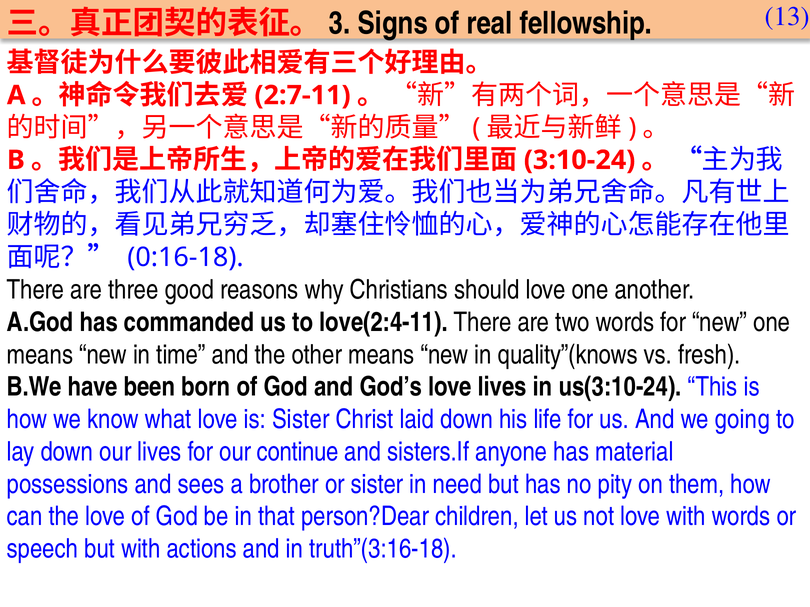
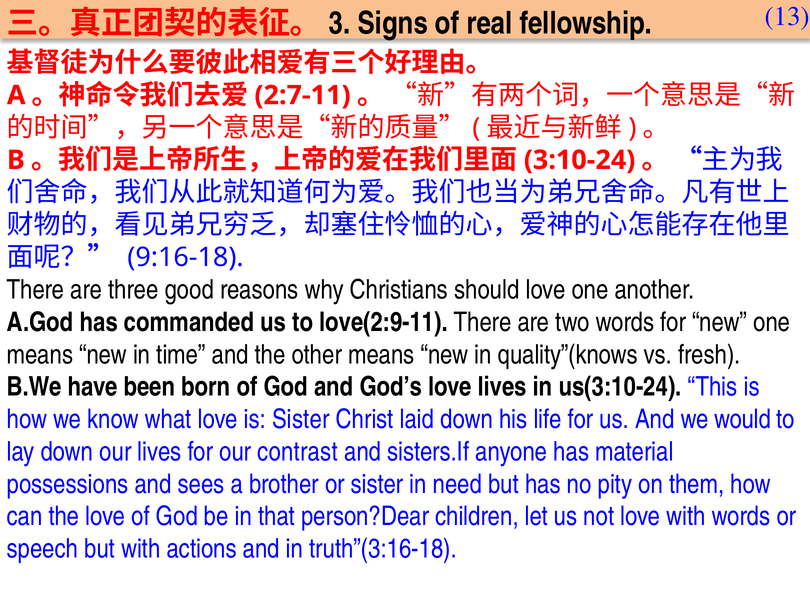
0:16-18: 0:16-18 -> 9:16-18
love(2:4-11: love(2:4-11 -> love(2:9-11
going: going -> would
continue: continue -> contrast
